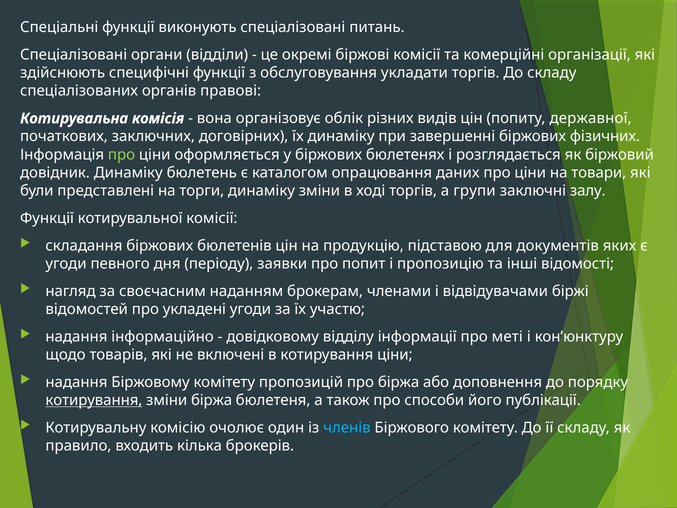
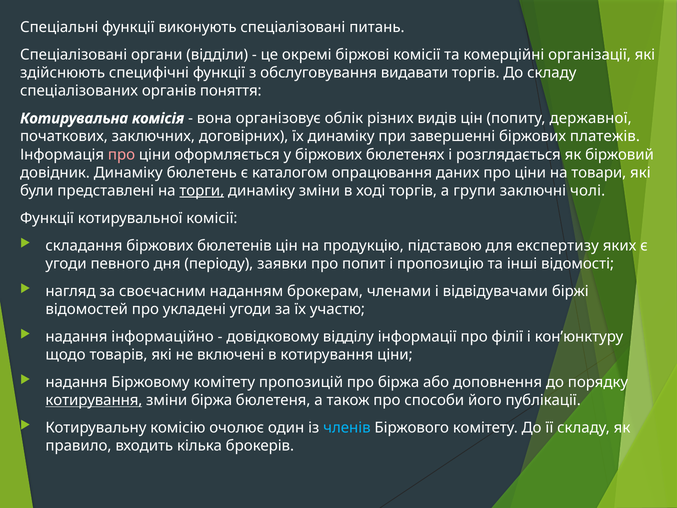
укладати: укладати -> видавати
правові: правові -> поняття
фізичних: фізичних -> платежів
про at (122, 155) colour: light green -> pink
торги underline: none -> present
залу: залу -> чолі
документів: документів -> експертизу
меті: меті -> філії
